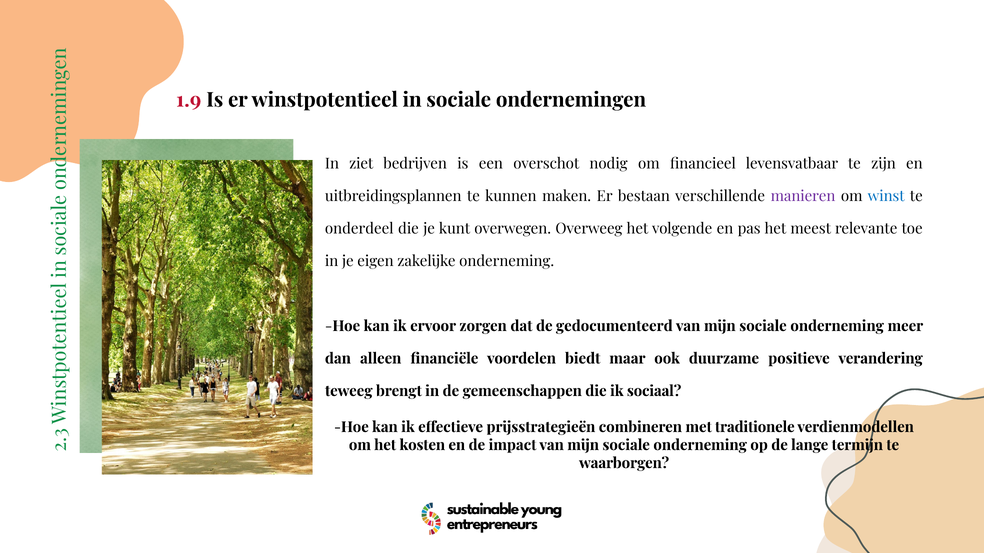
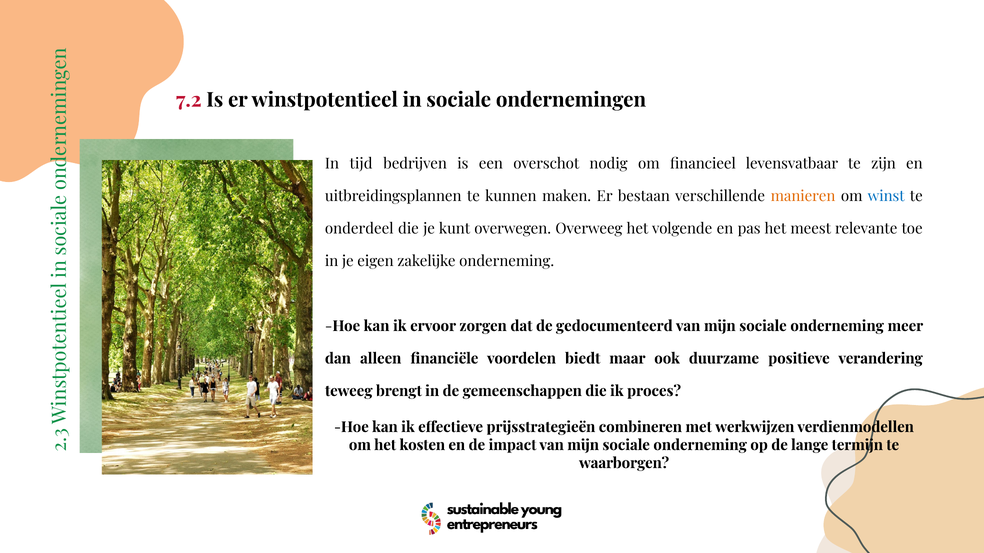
1.9: 1.9 -> 7.2
ziet: ziet -> tijd
manieren colour: purple -> orange
sociaal: sociaal -> proces
traditionele: traditionele -> werkwijzen
